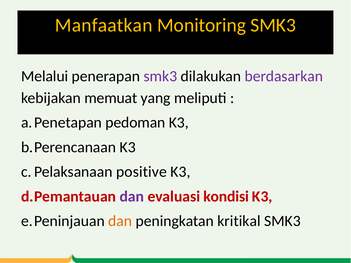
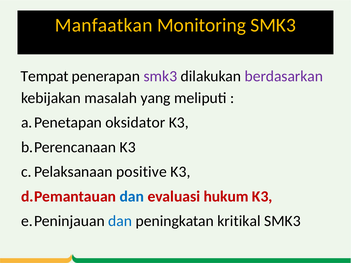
Melalui: Melalui -> Tempat
memuat: memuat -> masalah
pedoman: pedoman -> oksidator
dan at (132, 197) colour: purple -> blue
kondisi: kondisi -> hukum
dan at (120, 221) colour: orange -> blue
